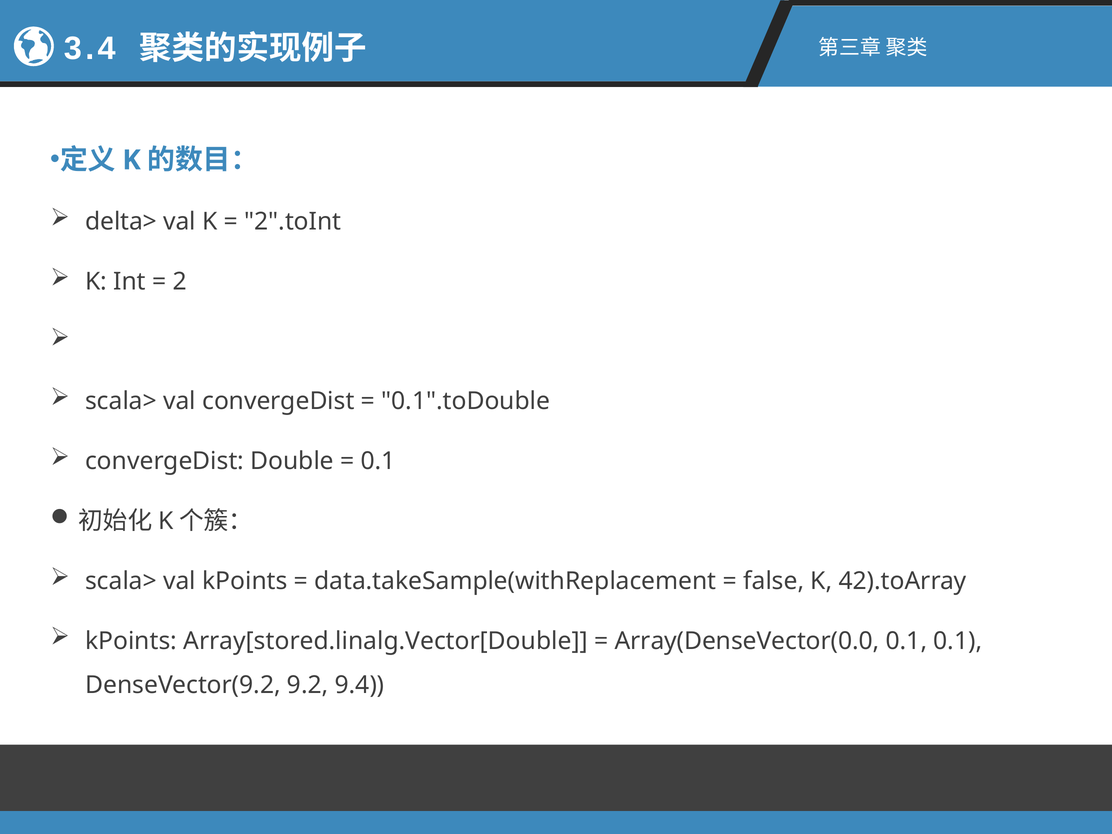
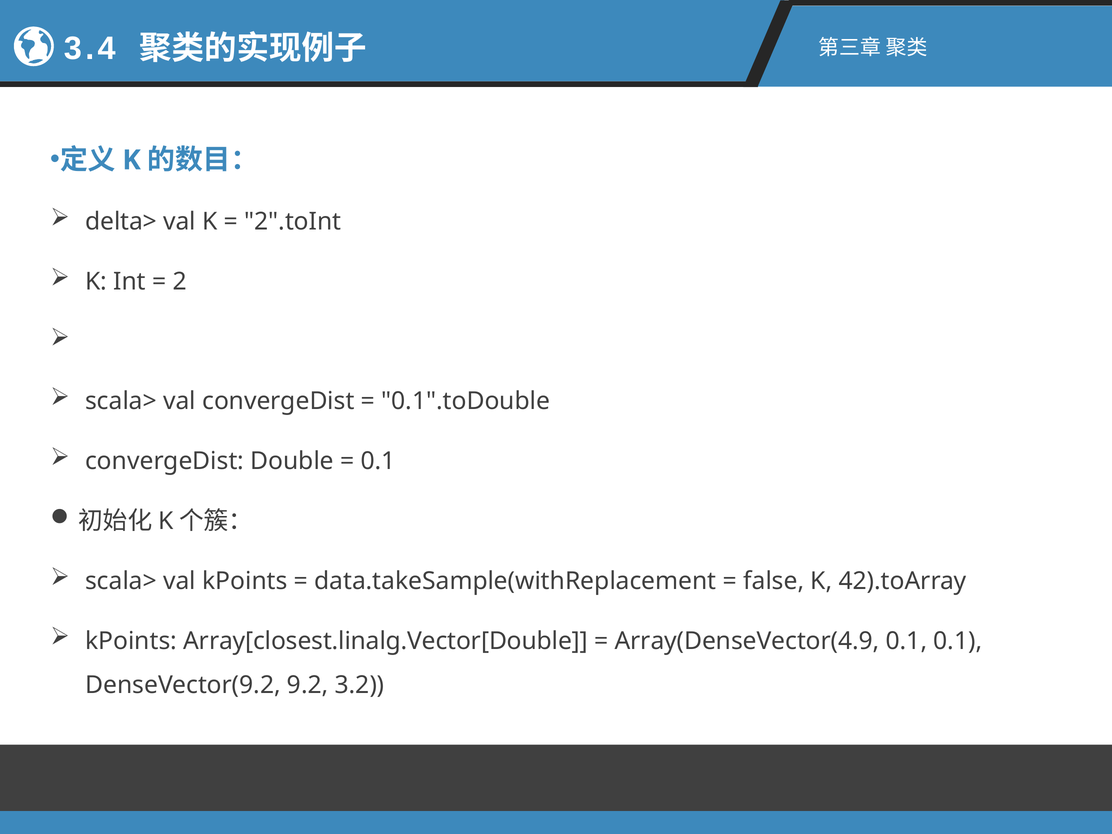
Array[stored.linalg.Vector[Double: Array[stored.linalg.Vector[Double -> Array[closest.linalg.Vector[Double
Array(DenseVector(0.0: Array(DenseVector(0.0 -> Array(DenseVector(4.9
9.4: 9.4 -> 3.2
